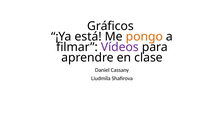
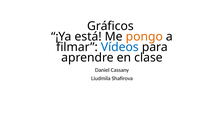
Vídeos colour: purple -> blue
